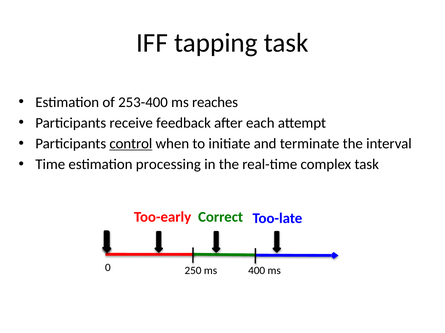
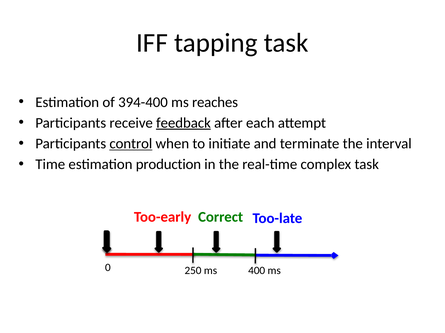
253-400: 253-400 -> 394-400
feedback underline: none -> present
processing: processing -> production
